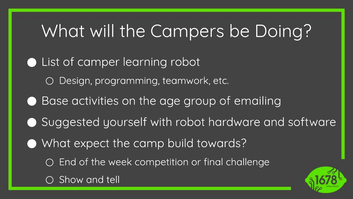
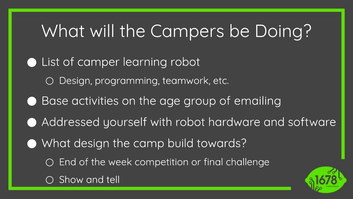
Suggested: Suggested -> Addressed
What expect: expect -> design
